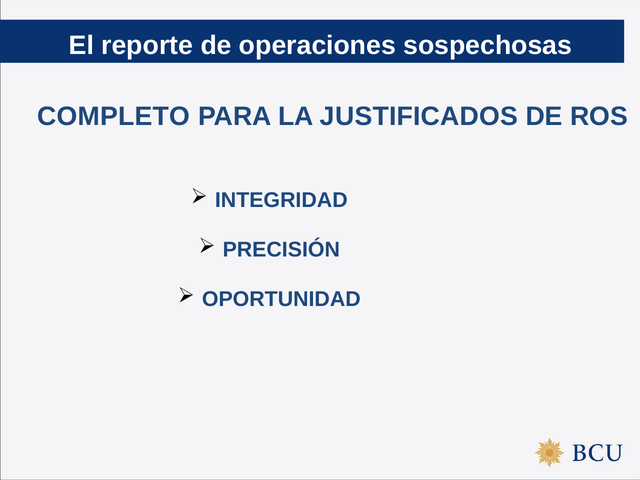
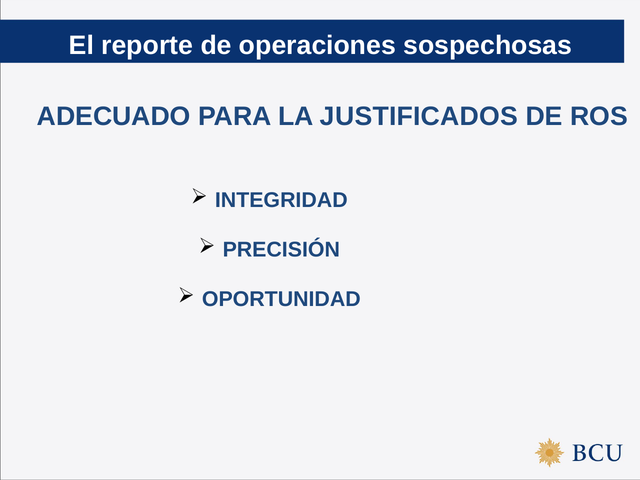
COMPLETO: COMPLETO -> ADECUADO
